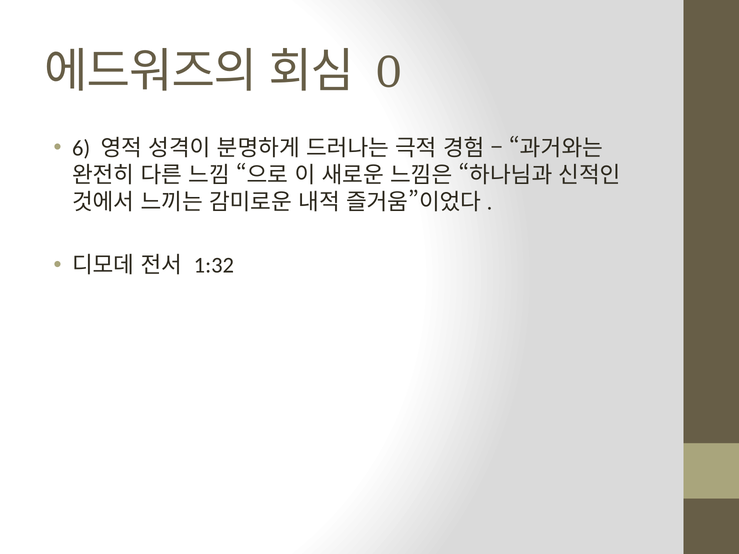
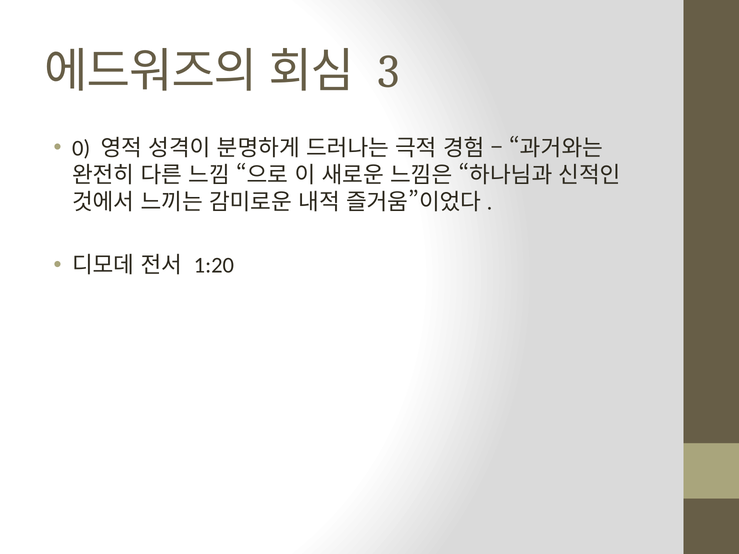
0: 0 -> 3
6: 6 -> 0
1:32: 1:32 -> 1:20
